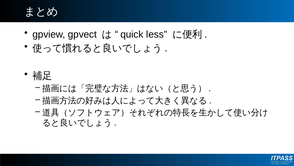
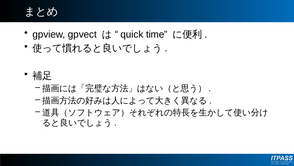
less: less -> time
